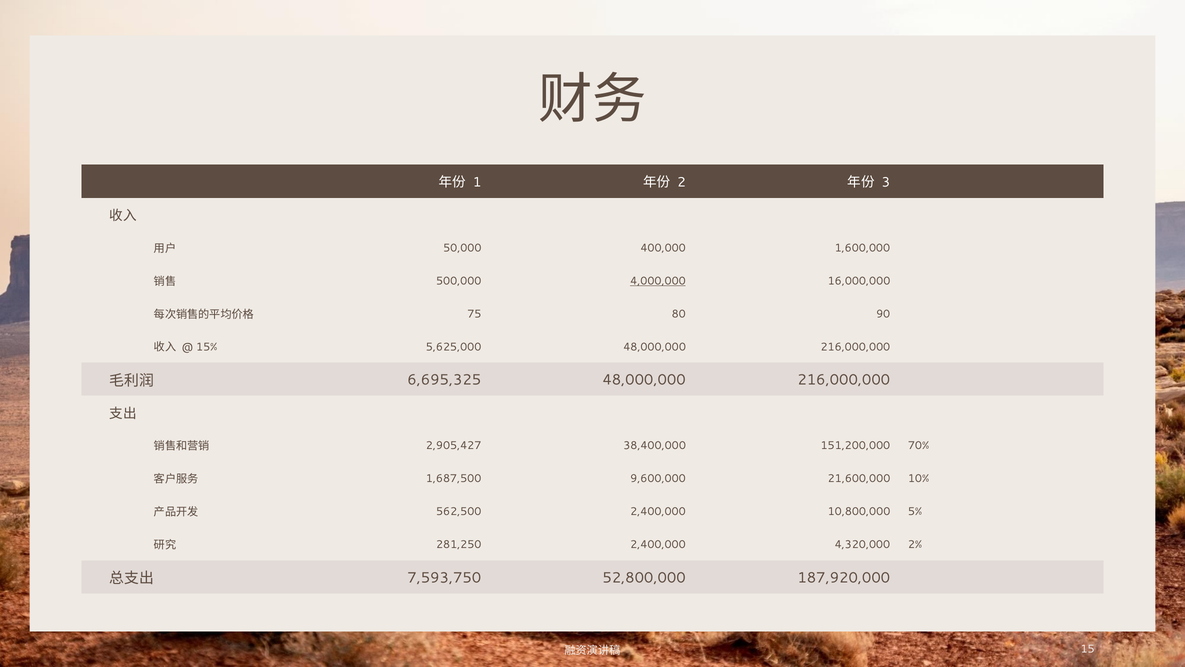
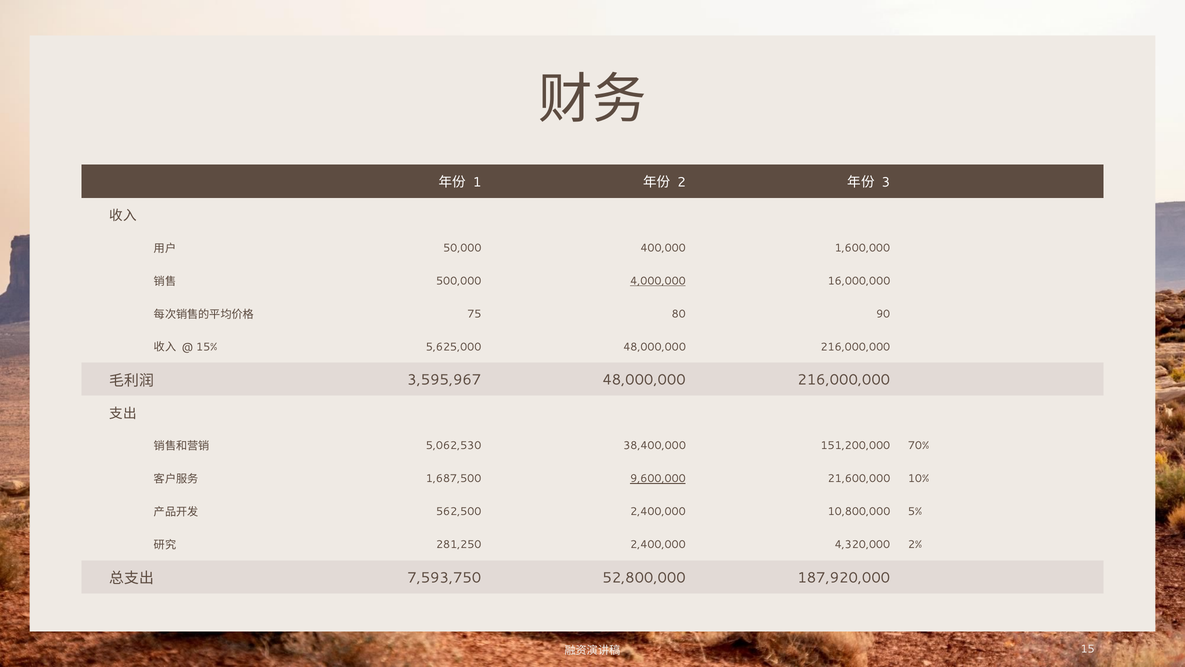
6,695,325: 6,695,325 -> 3,595,967
2,905,427: 2,905,427 -> 5,062,530
9,600,000 underline: none -> present
